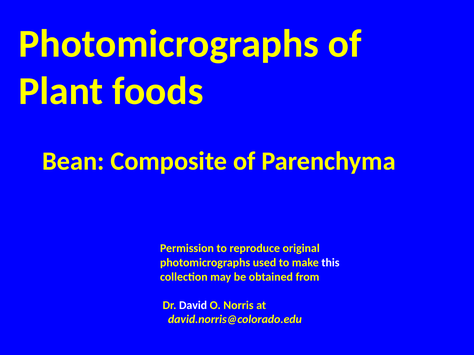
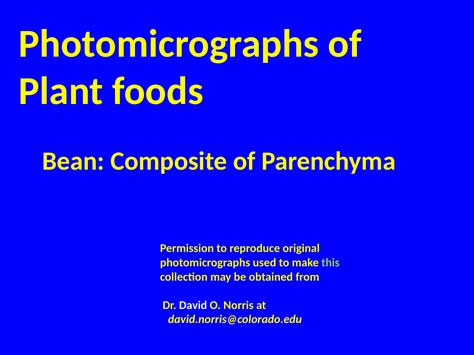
this colour: white -> light green
